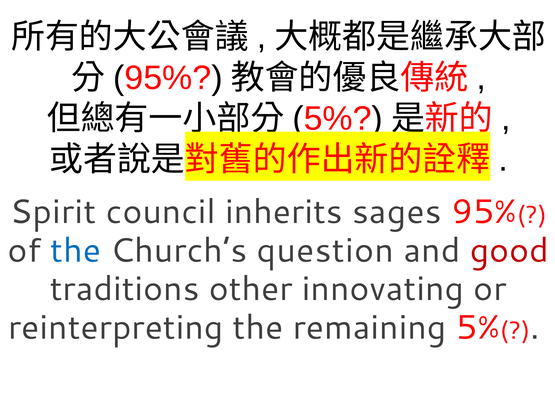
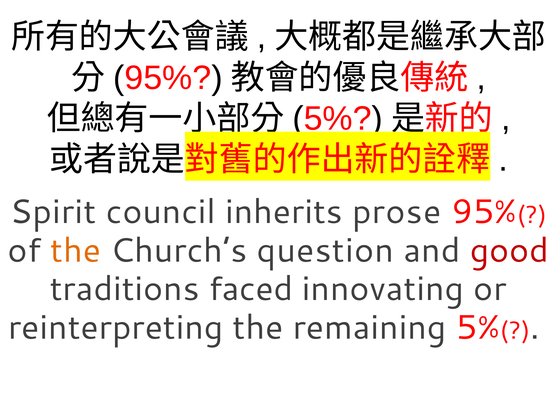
sages: sages -> prose
the at (76, 251) colour: blue -> orange
other: other -> faced
